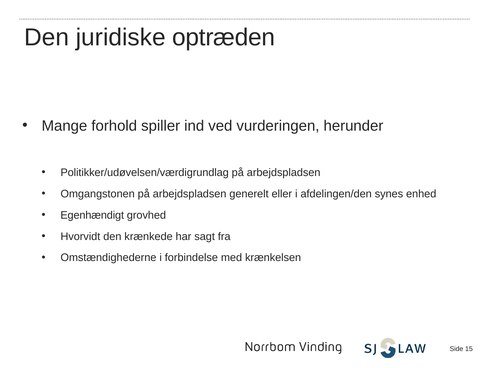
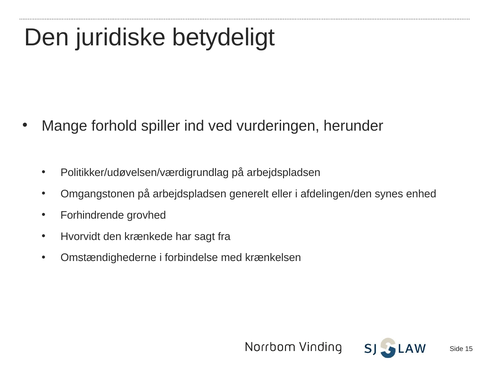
optræden: optræden -> betydeligt
Egenhændigt: Egenhændigt -> Forhindrende
